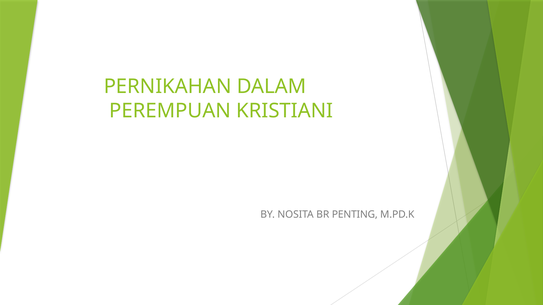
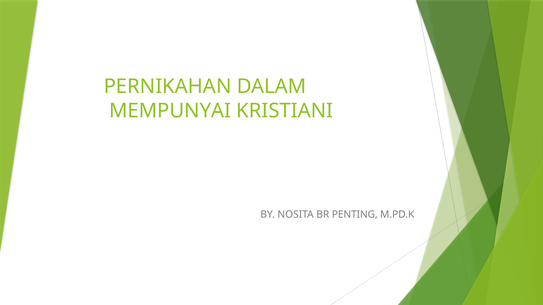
PEREMPUAN: PEREMPUAN -> MEMPUNYAI
